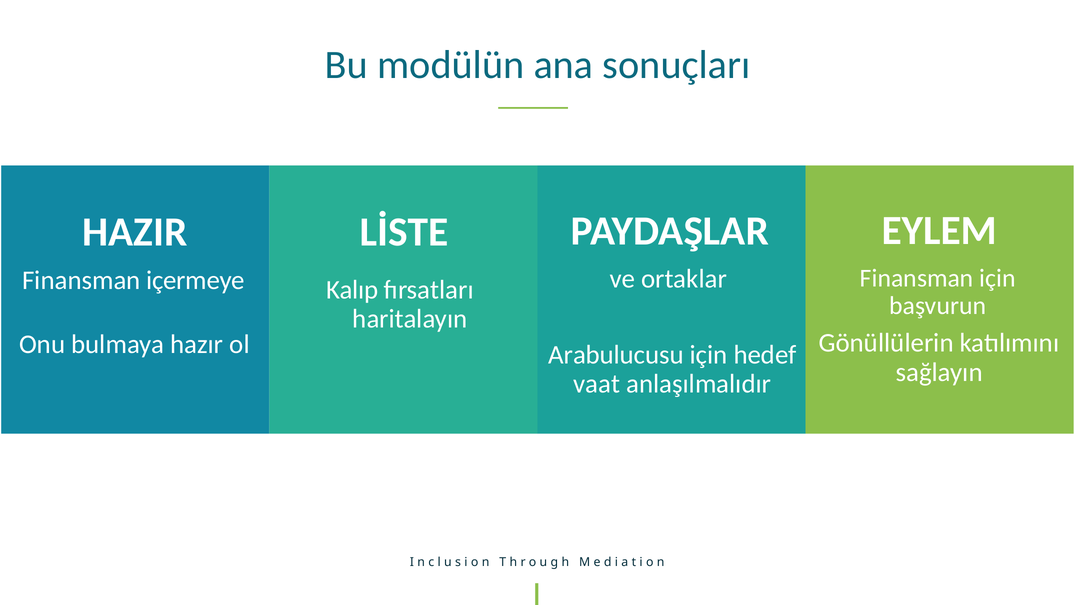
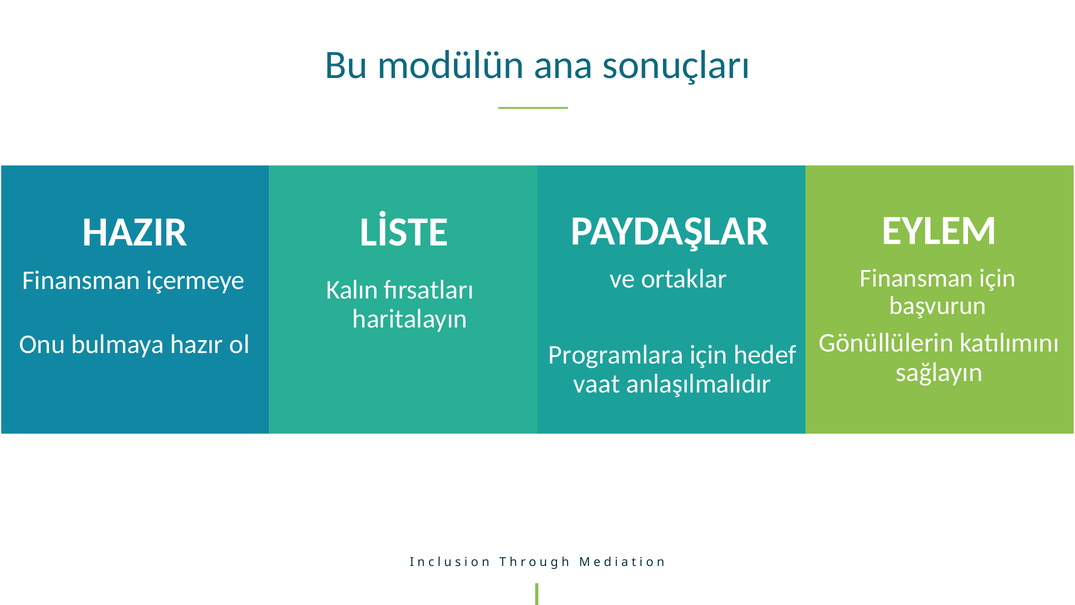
Kalıp: Kalıp -> Kalın
Arabulucusu: Arabulucusu -> Programlara
